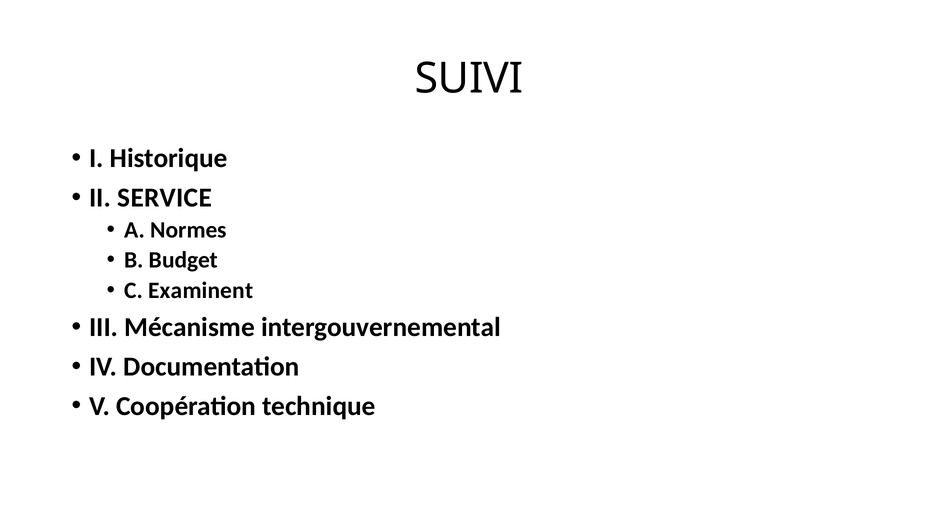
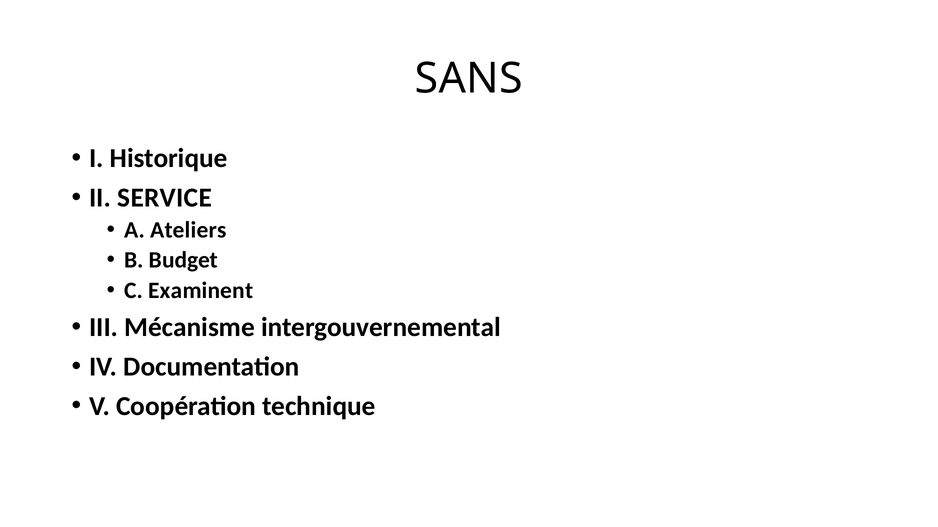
SUIVI: SUIVI -> SANS
Normes: Normes -> Ateliers
